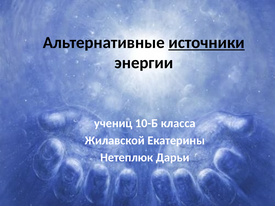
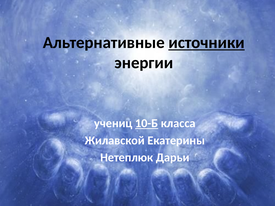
10-Б underline: none -> present
